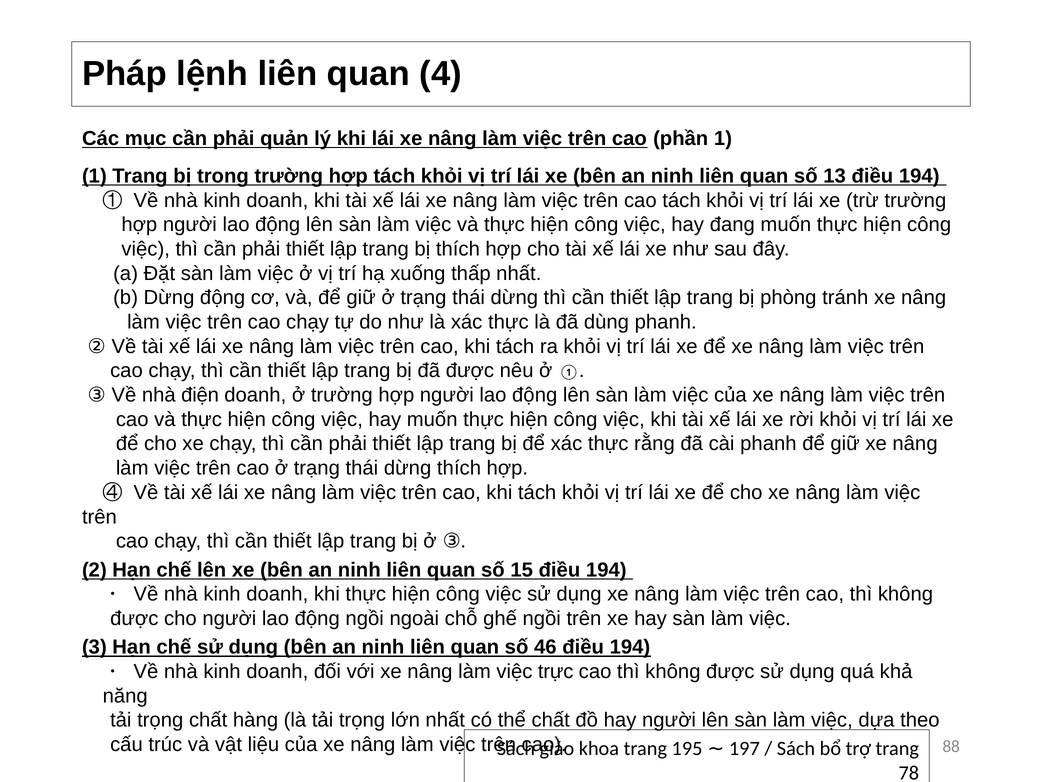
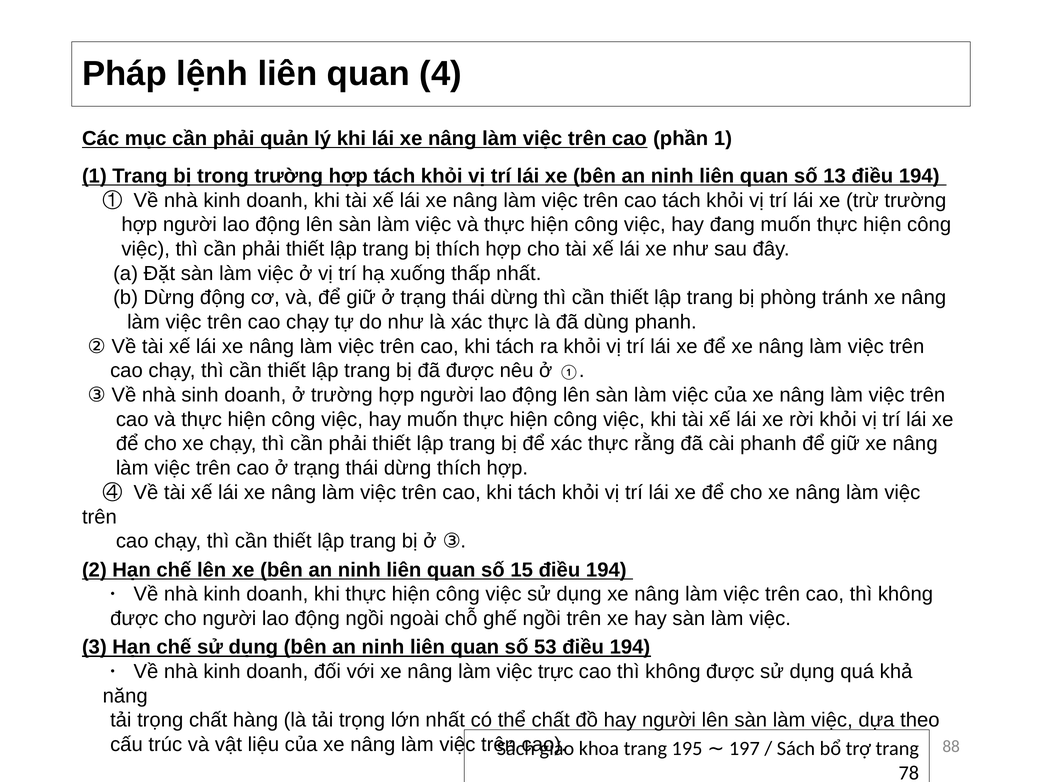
điện: điện -> sinh
46: 46 -> 53
